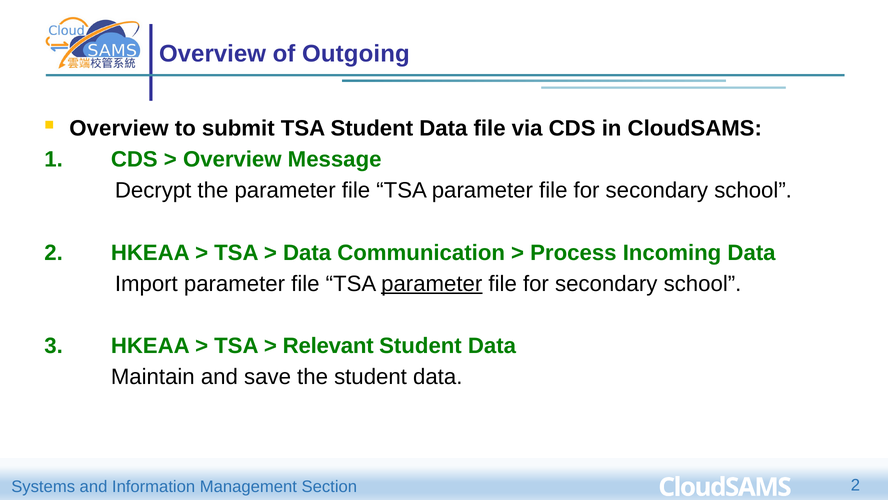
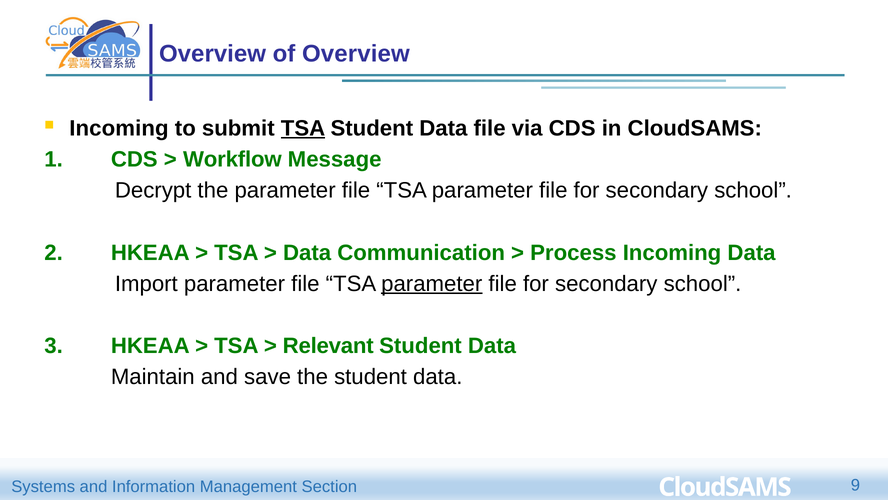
of Outgoing: Outgoing -> Overview
Overview at (119, 128): Overview -> Incoming
TSA at (303, 128) underline: none -> present
Overview at (232, 159): Overview -> Workflow
2 at (855, 485): 2 -> 9
